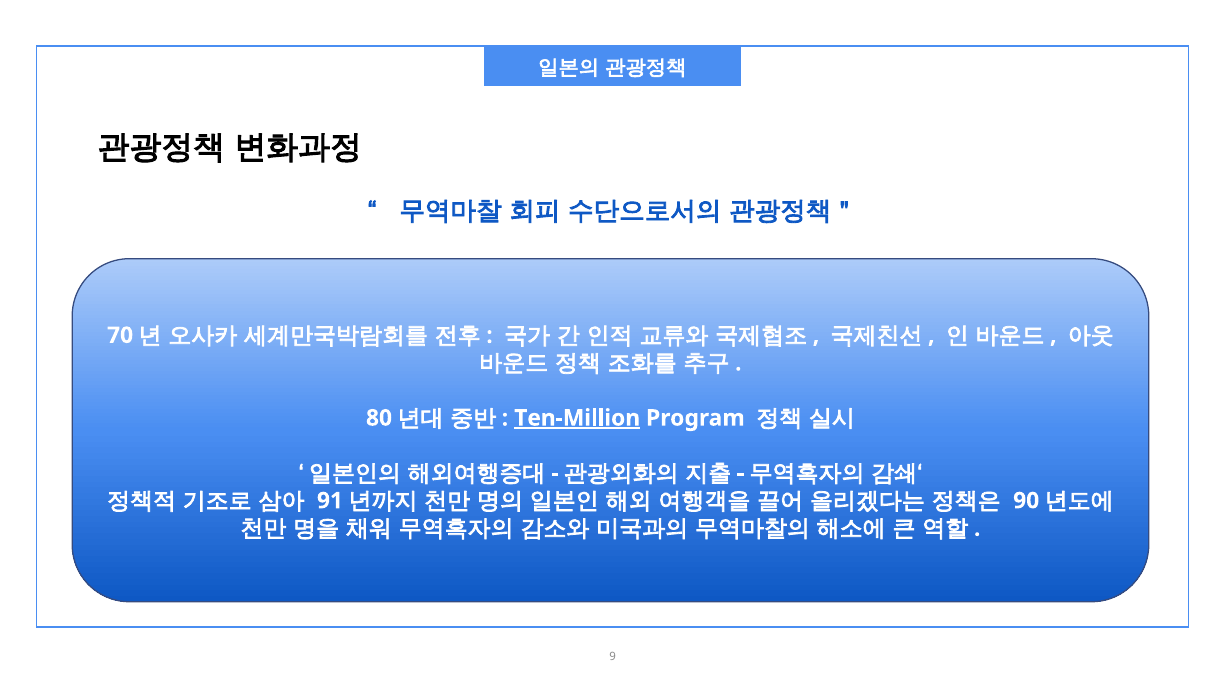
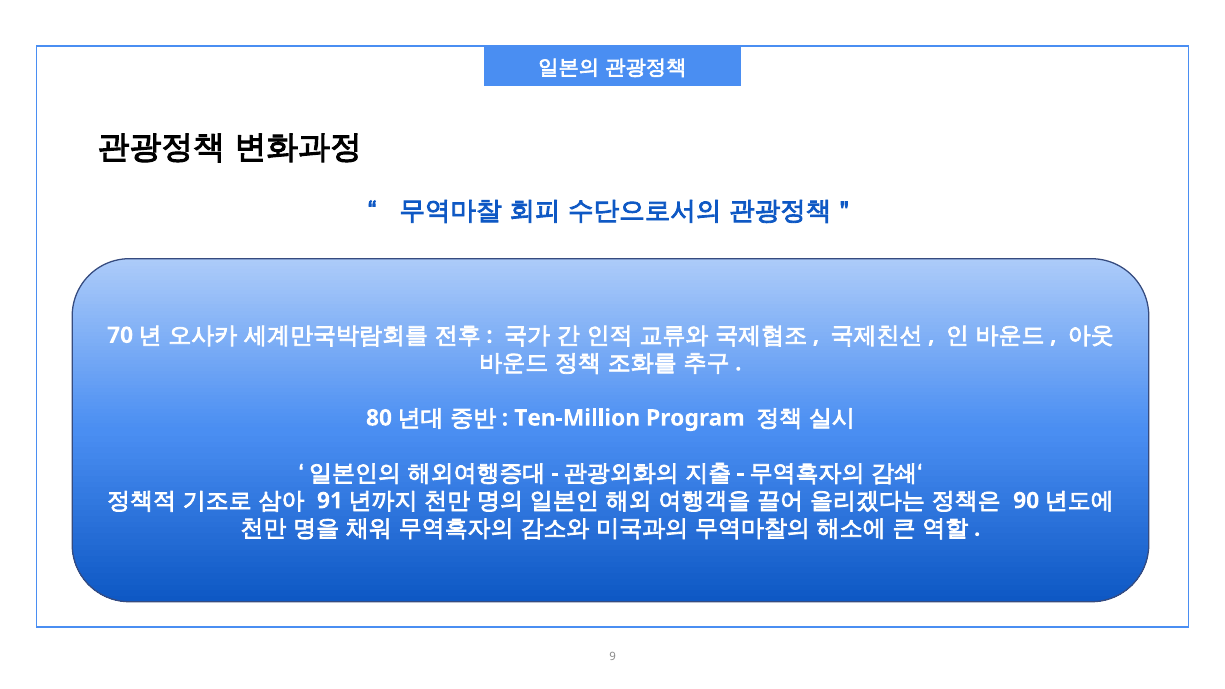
Ten-Million underline: present -> none
